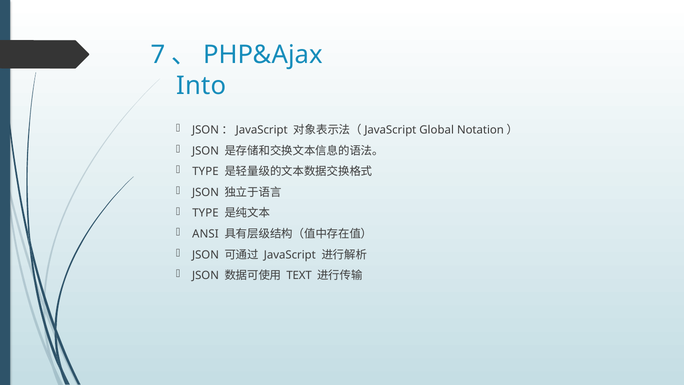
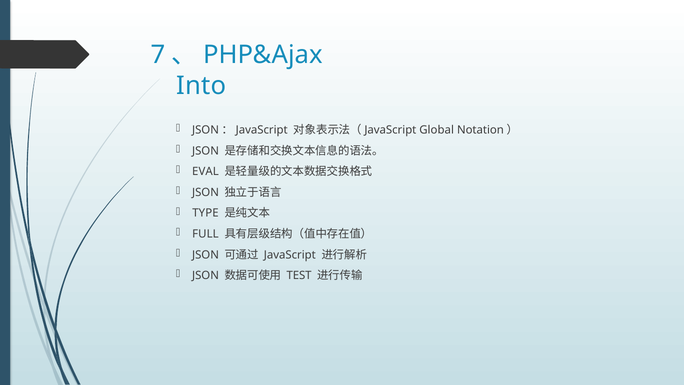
TYPE at (205, 171): TYPE -> EVAL
ANSI: ANSI -> FULL
TEXT: TEXT -> TEST
